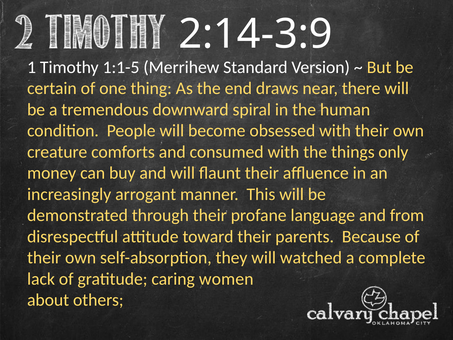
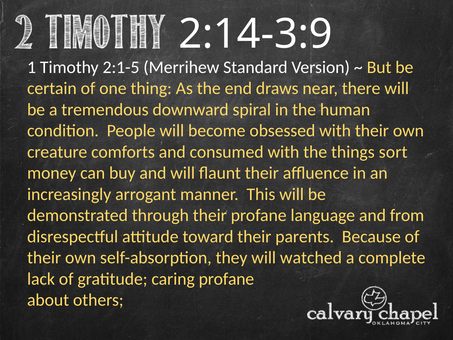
1:1-5: 1:1-5 -> 2:1-5
only: only -> sort
caring women: women -> profane
